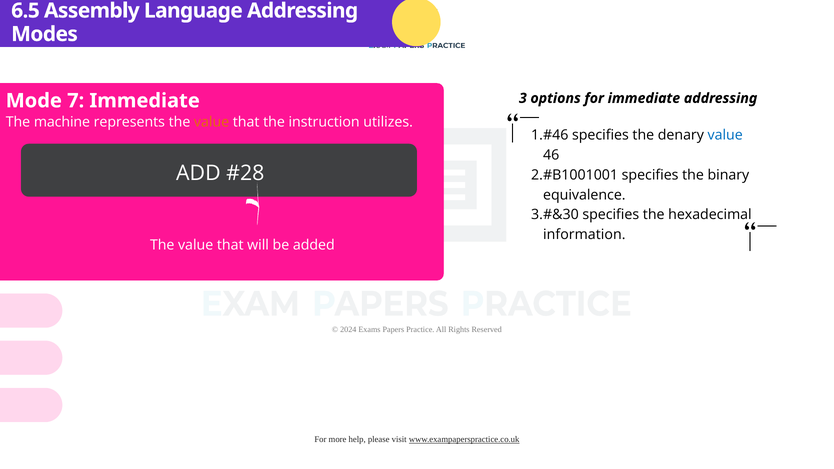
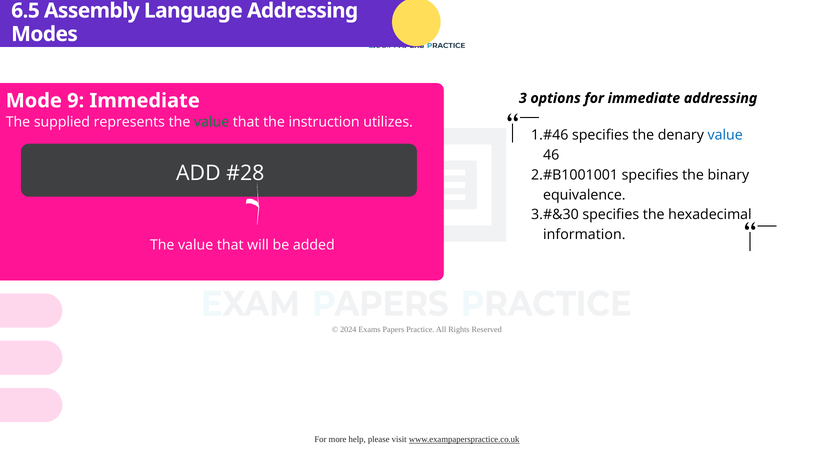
7: 7 -> 9
machine: machine -> supplied
value at (212, 122) colour: orange -> green
